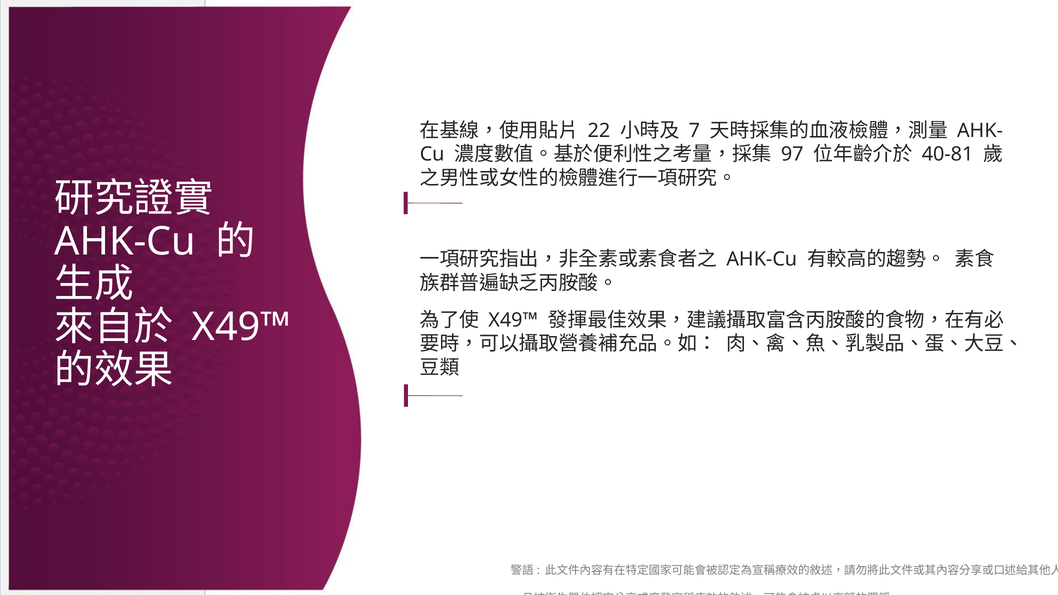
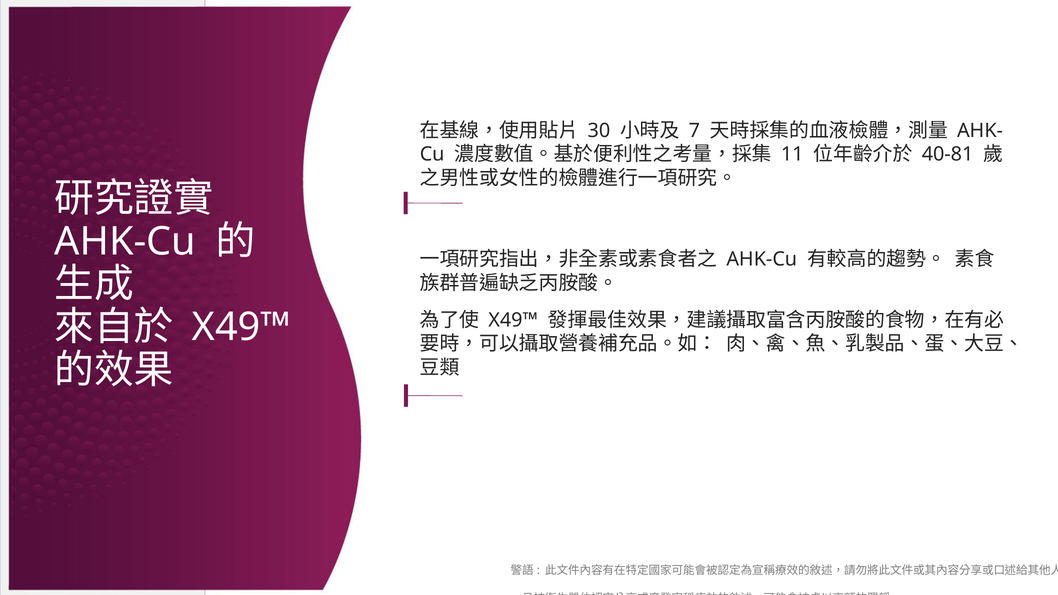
22: 22 -> 30
97: 97 -> 11
